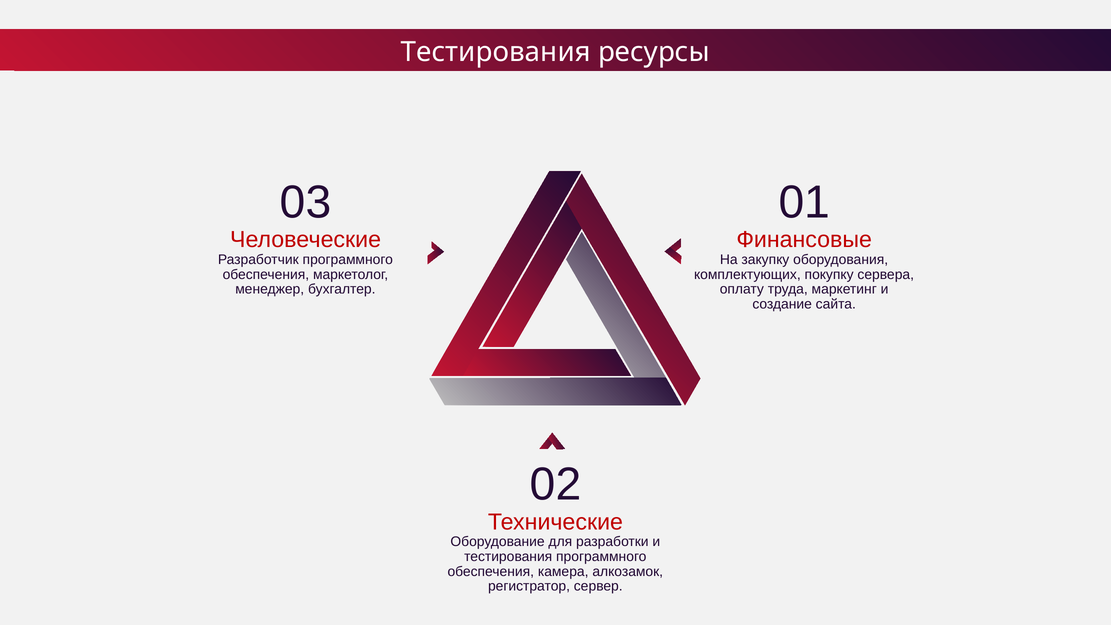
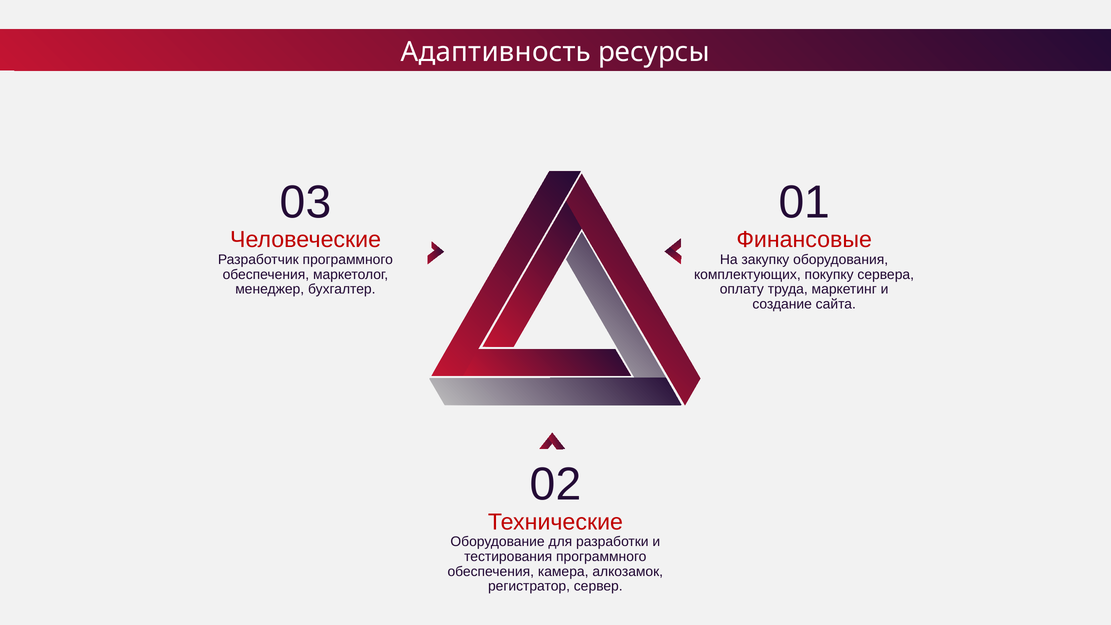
Тестирования at (496, 52): Тестирования -> Адаптивность
